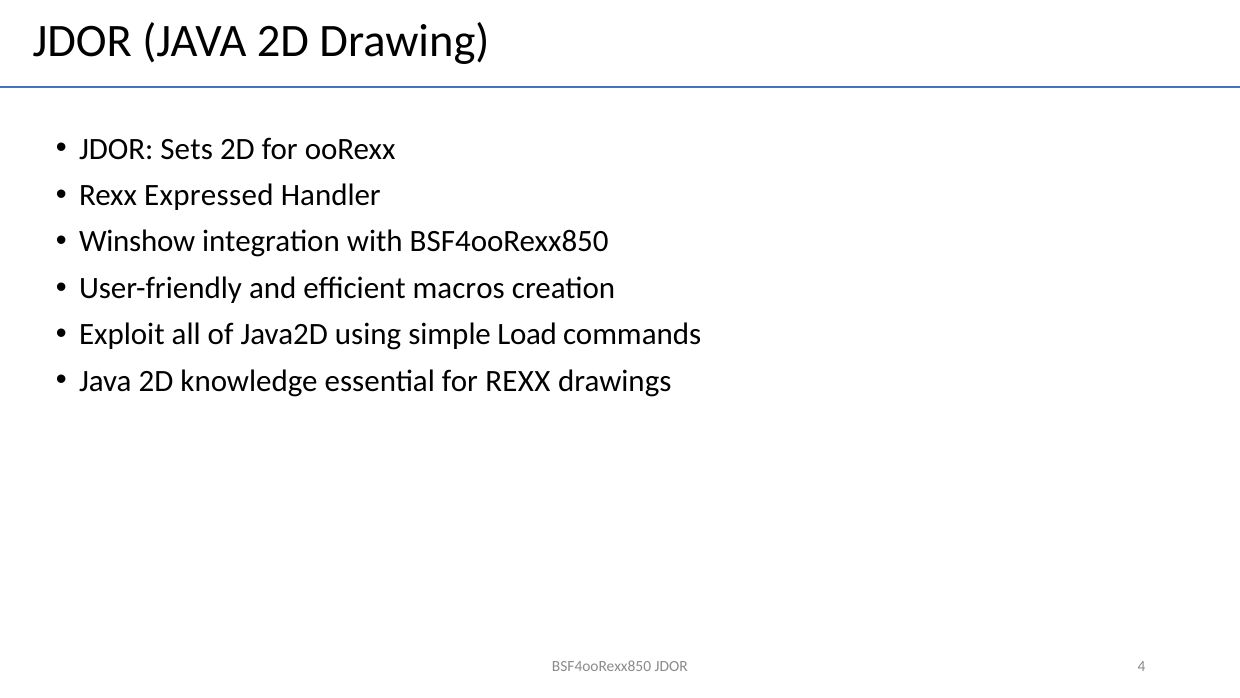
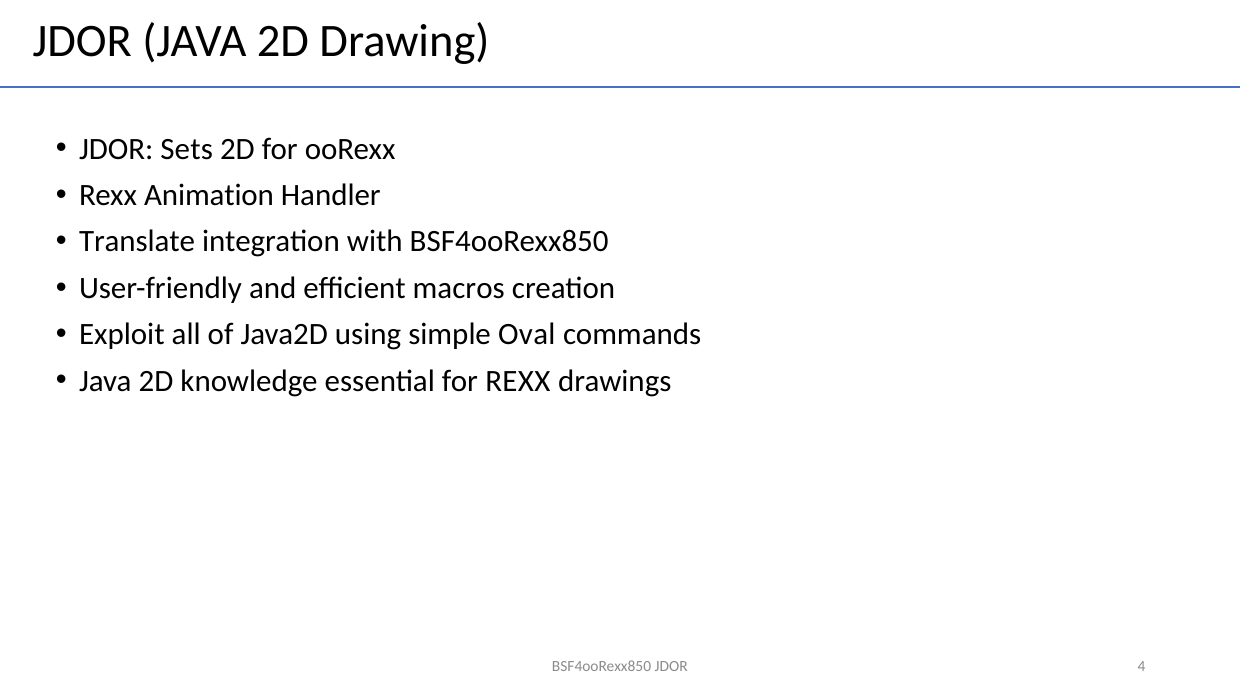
Expressed: Expressed -> Animation
Winshow: Winshow -> Translate
Load: Load -> Oval
